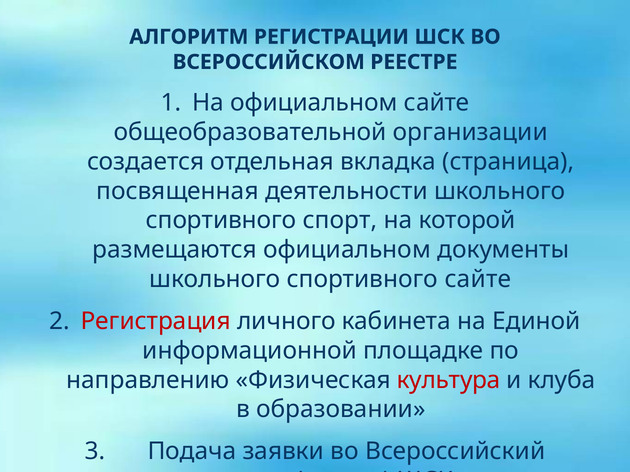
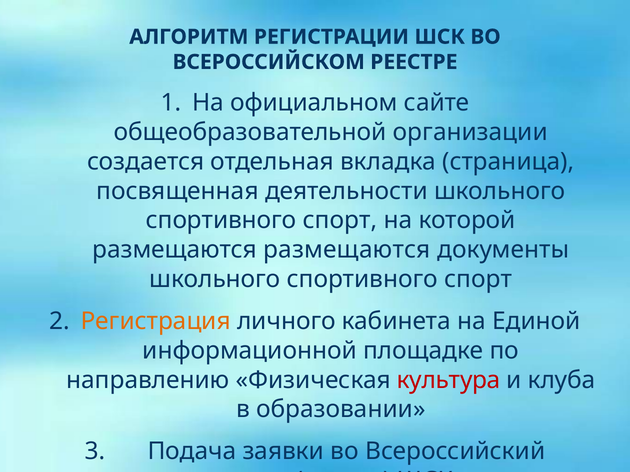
размещаются официальном: официальном -> размещаются
сайте at (478, 279): сайте -> спорт
Регистрация colour: red -> orange
